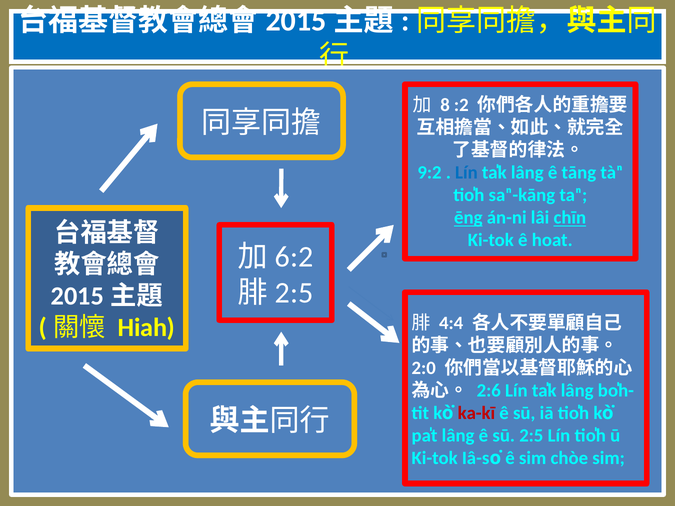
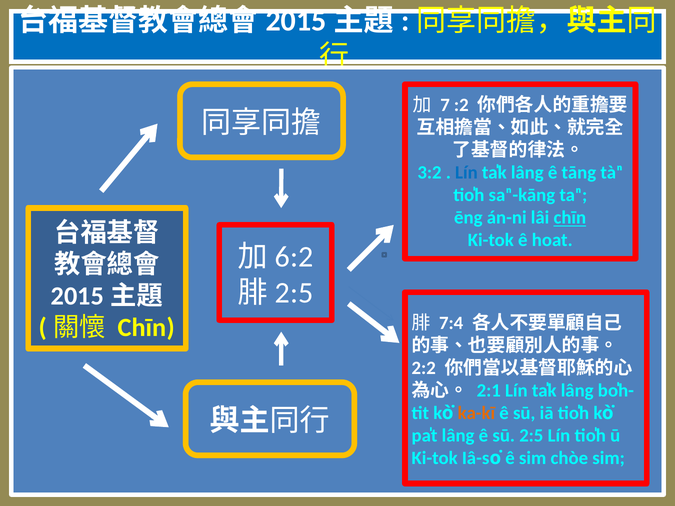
8: 8 -> 7
9:2: 9:2 -> 3:2
ēng underline: present -> none
4:4: 4:4 -> 7:4
Hiah at (146, 328): Hiah -> Chīn
2:0: 2:0 -> 2:2
2:6: 2:6 -> 2:1
ka-kī colour: red -> orange
